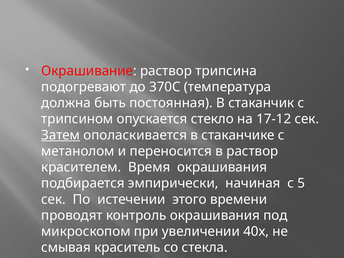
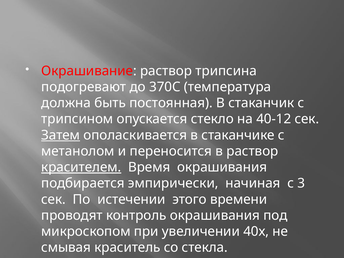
17-12: 17-12 -> 40-12
красителем underline: none -> present
5: 5 -> 3
